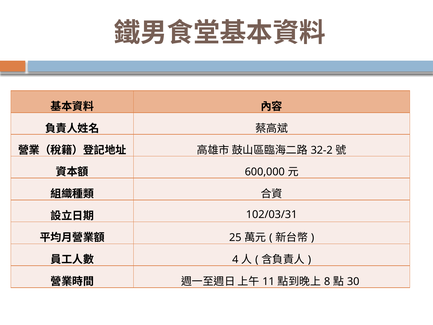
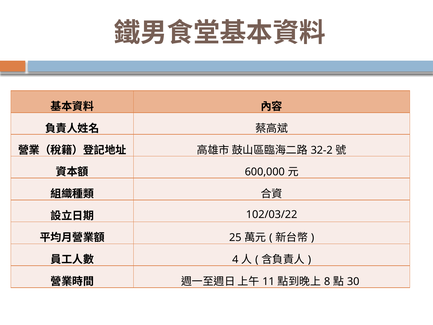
102/03/31: 102/03/31 -> 102/03/22
